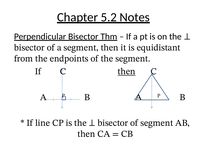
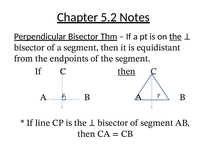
the at (175, 37) underline: none -> present
